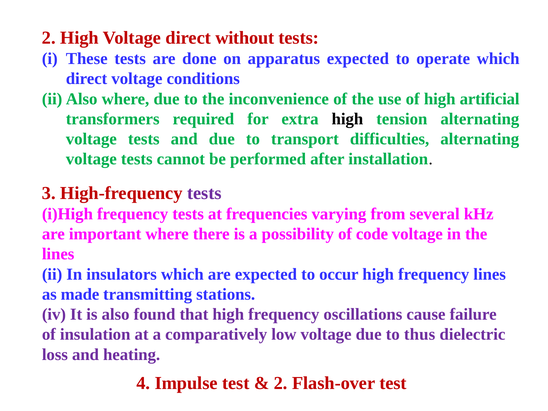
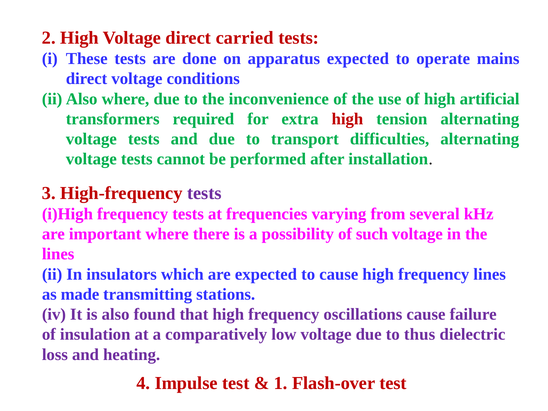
without: without -> carried
operate which: which -> mains
high at (347, 119) colour: black -> red
code: code -> such
to occur: occur -> cause
2 at (281, 383): 2 -> 1
